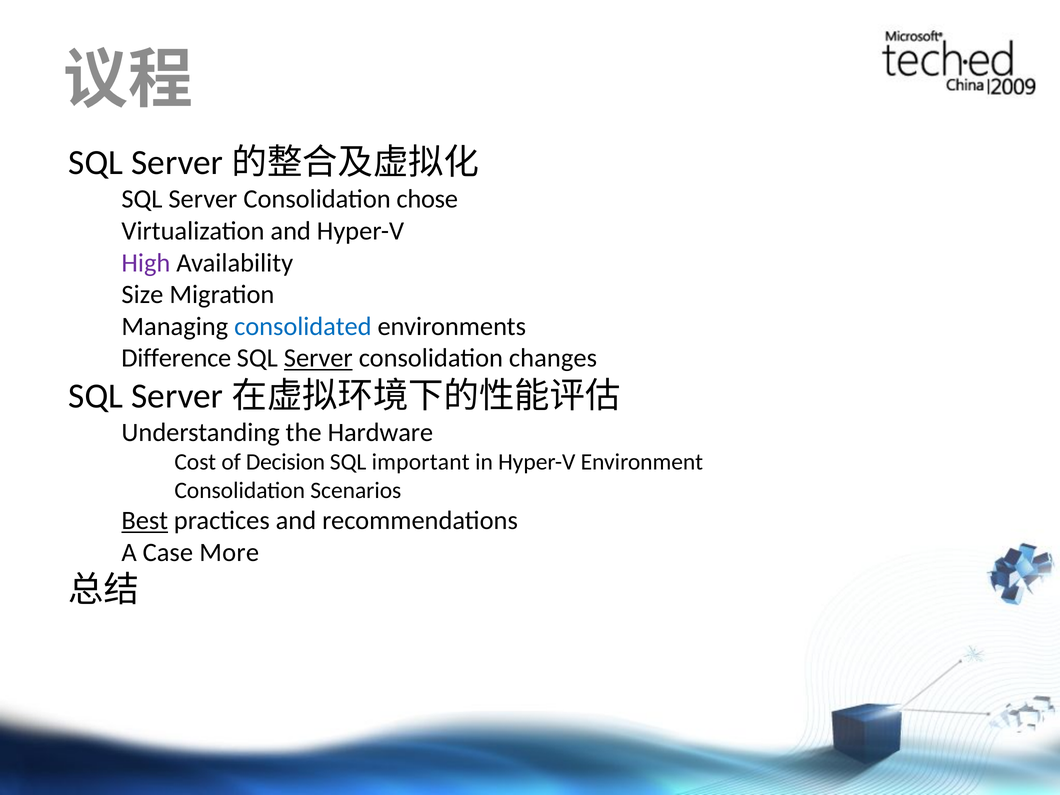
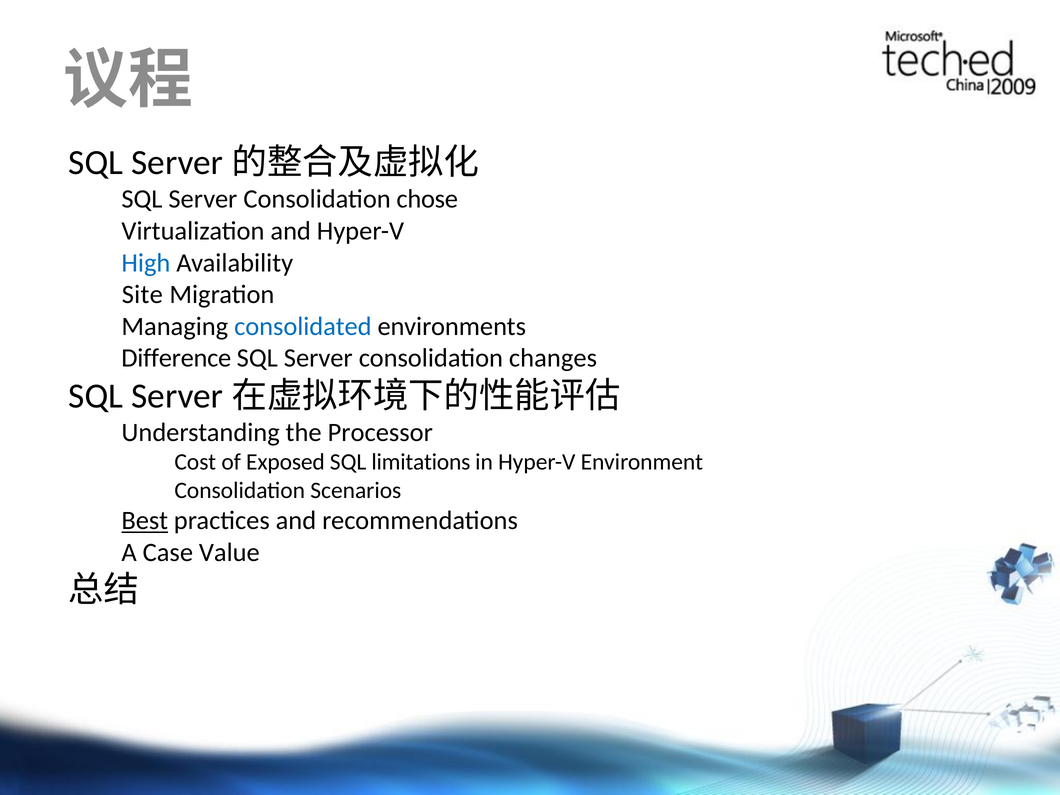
High colour: purple -> blue
Size: Size -> Site
Server at (318, 358) underline: present -> none
Hardware: Hardware -> Processor
Decision: Decision -> Exposed
important: important -> limitations
More: More -> Value
